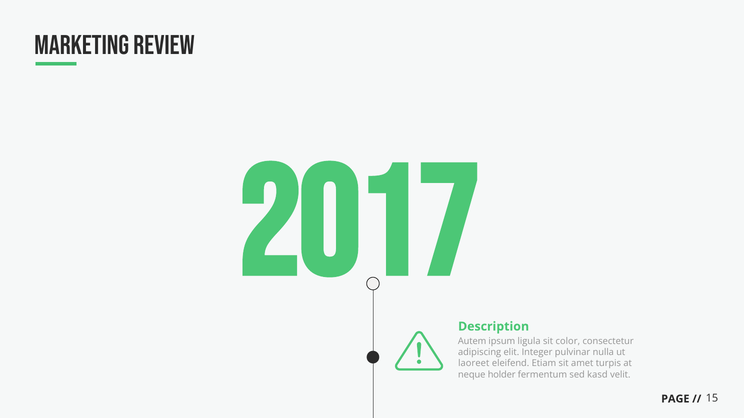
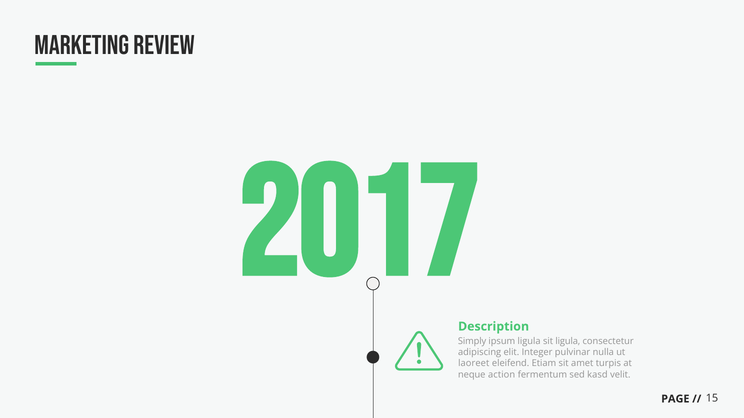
Autem: Autem -> Simply
sit color: color -> ligula
holder: holder -> action
